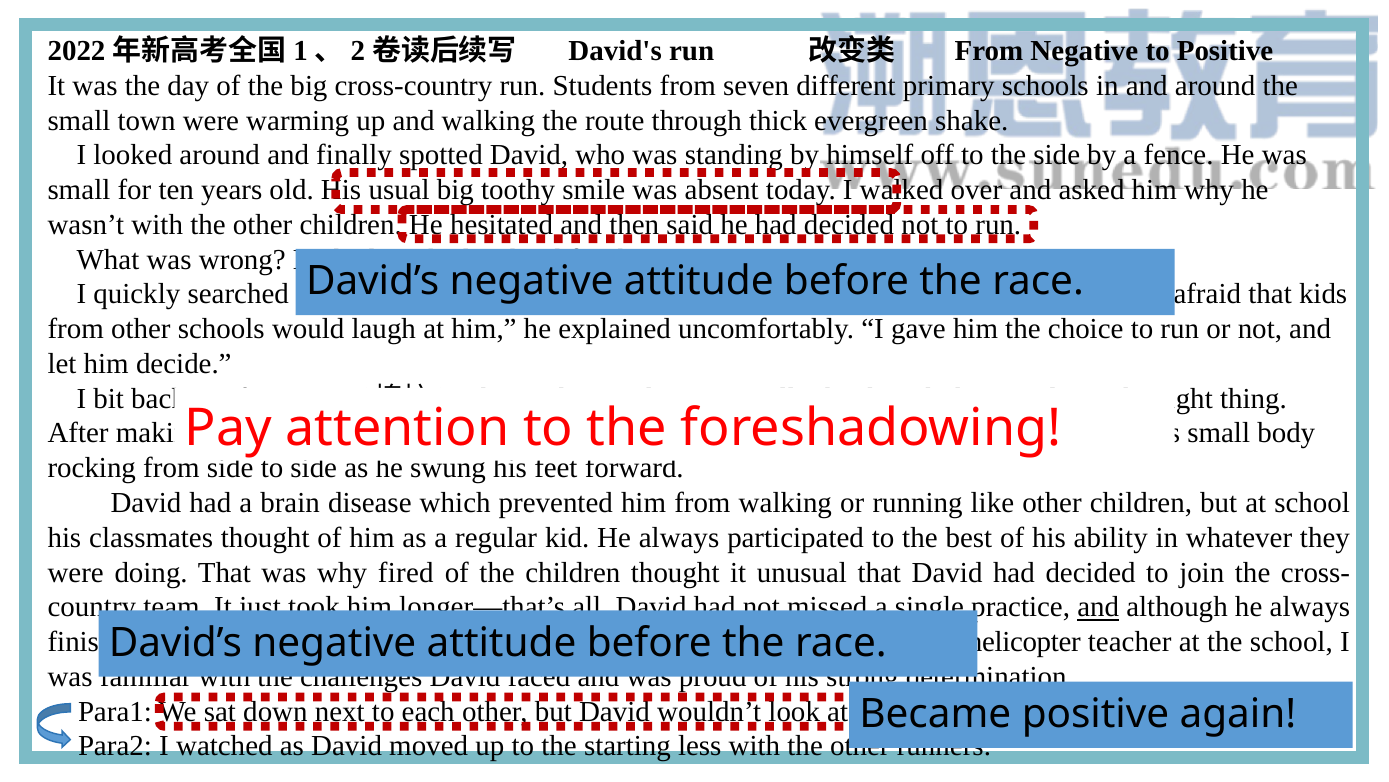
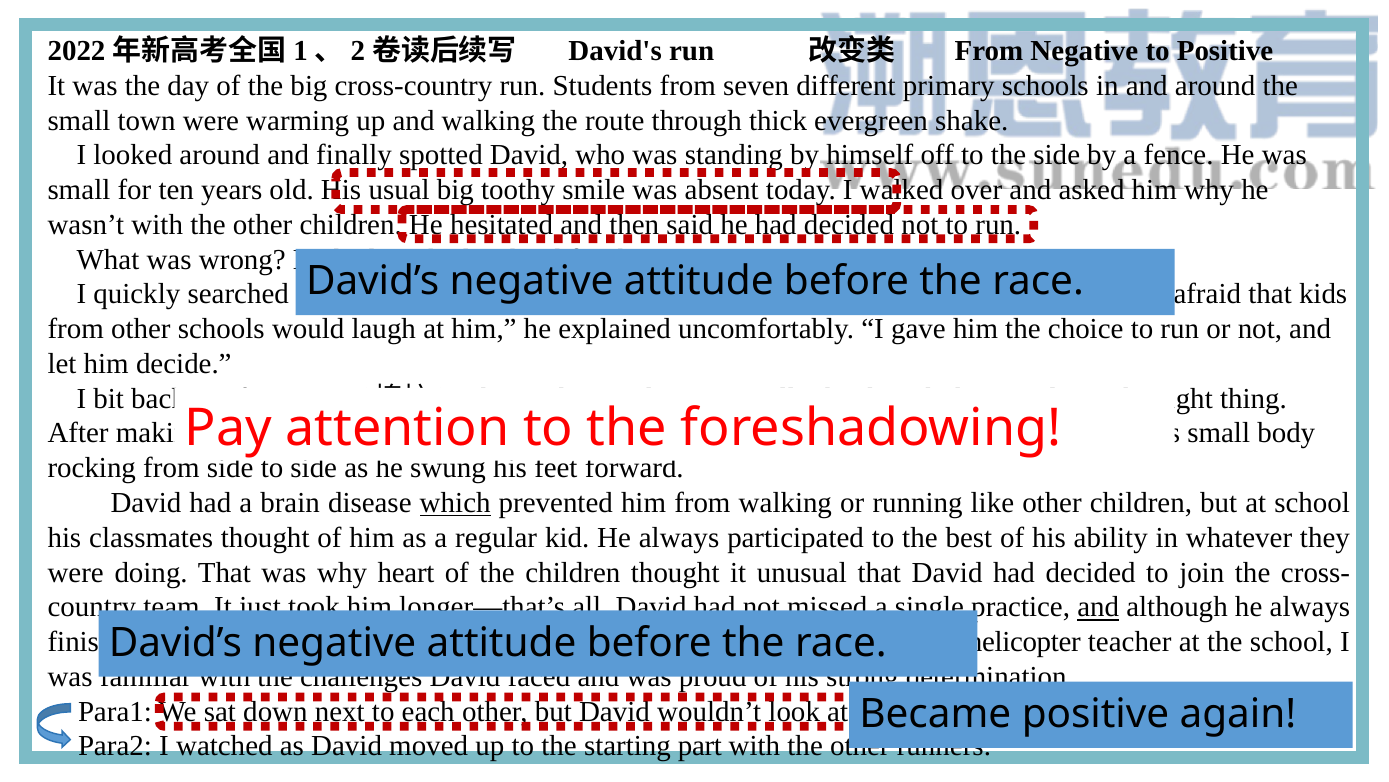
which underline: none -> present
fired: fired -> heart
less: less -> part
